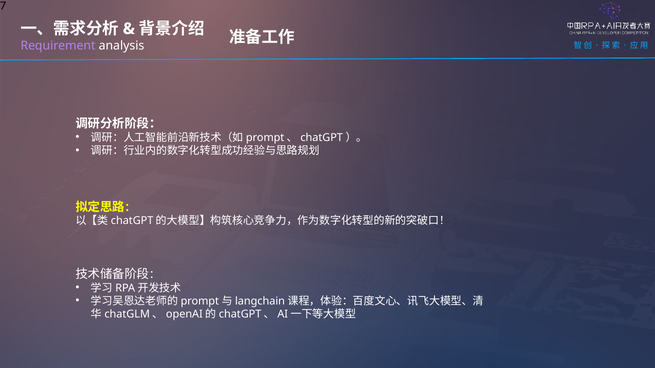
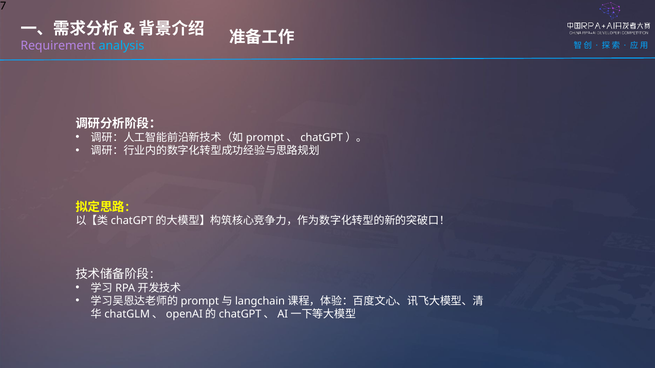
analysis colour: white -> light blue
